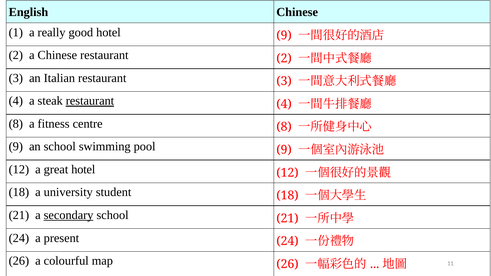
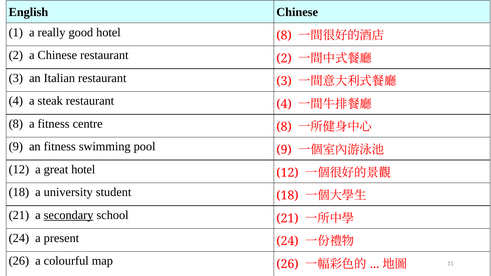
hotel 9: 9 -> 8
restaurant at (90, 101) underline: present -> none
an school: school -> fitness
